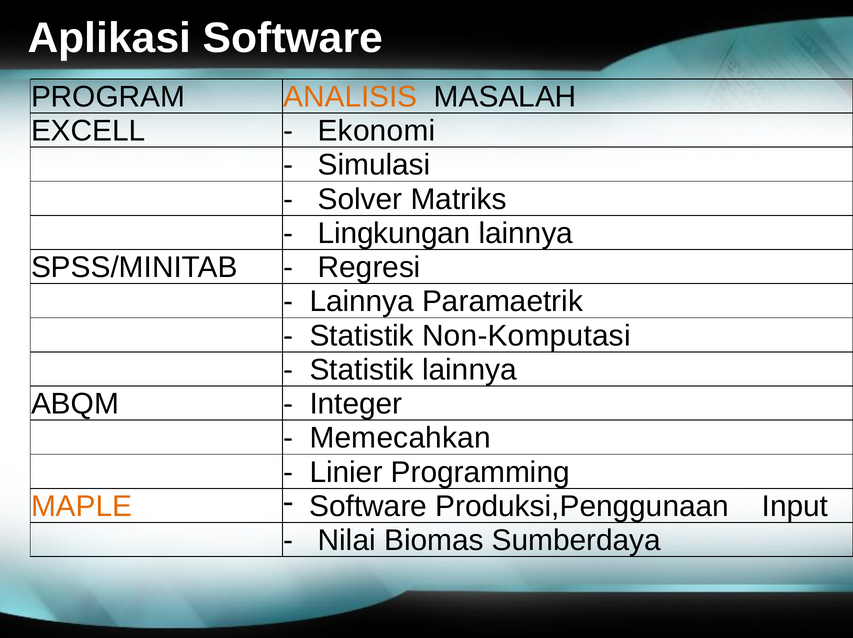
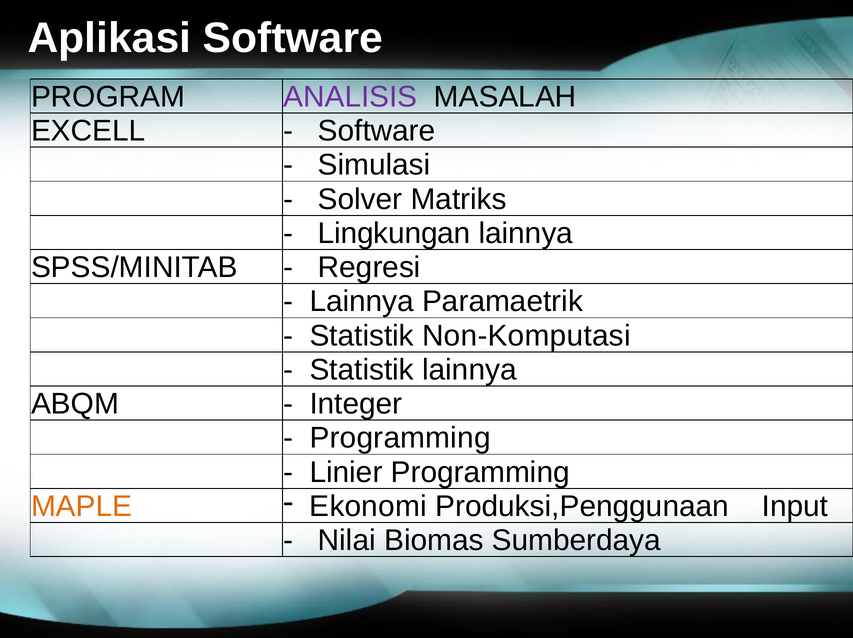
ANALISIS colour: orange -> purple
Ekonomi at (377, 131): Ekonomi -> Software
Memecahkan at (400, 438): Memecahkan -> Programming
Software at (368, 506): Software -> Ekonomi
